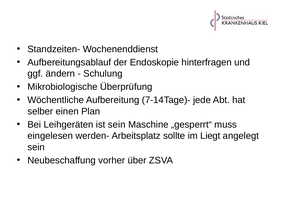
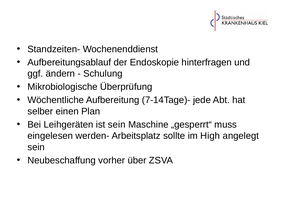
Liegt: Liegt -> High
